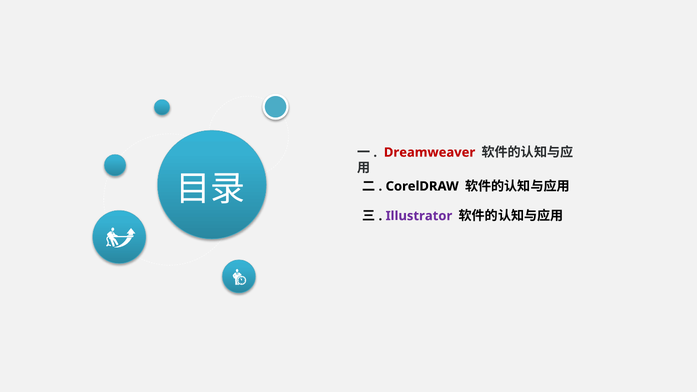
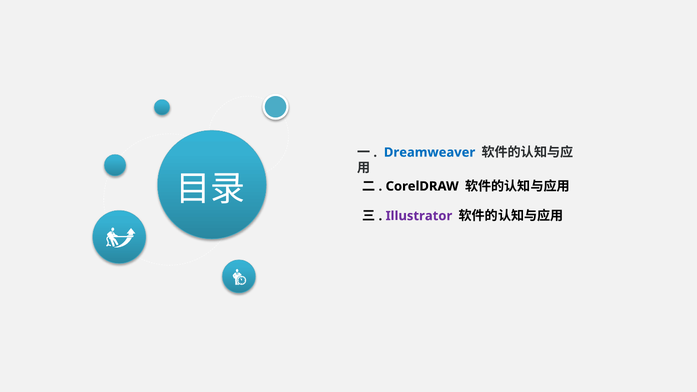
Dreamweaver colour: red -> blue
